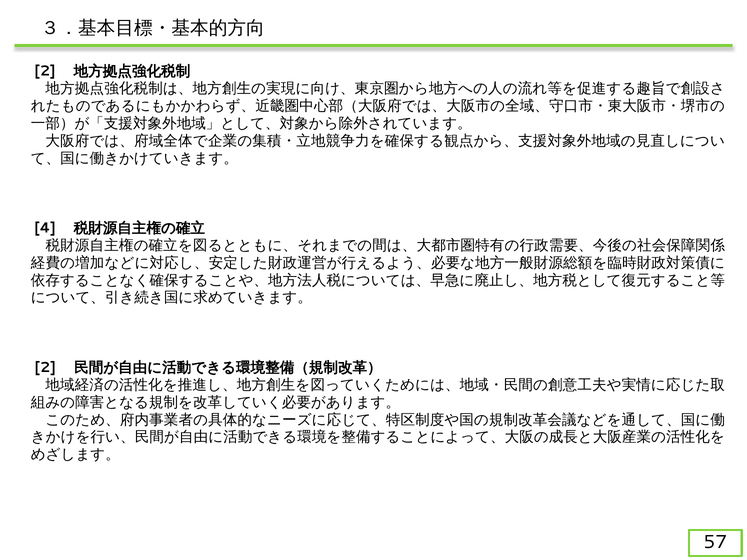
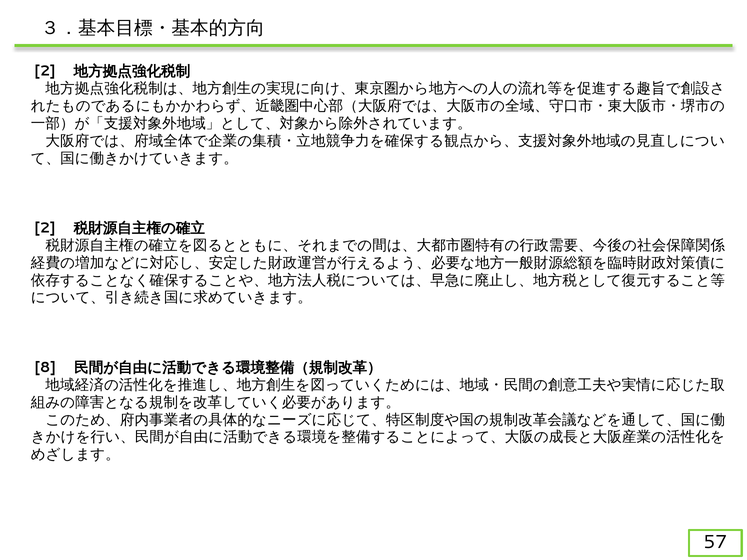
4 at (45, 228): 4 -> 2
2 at (45, 368): 2 -> 8
